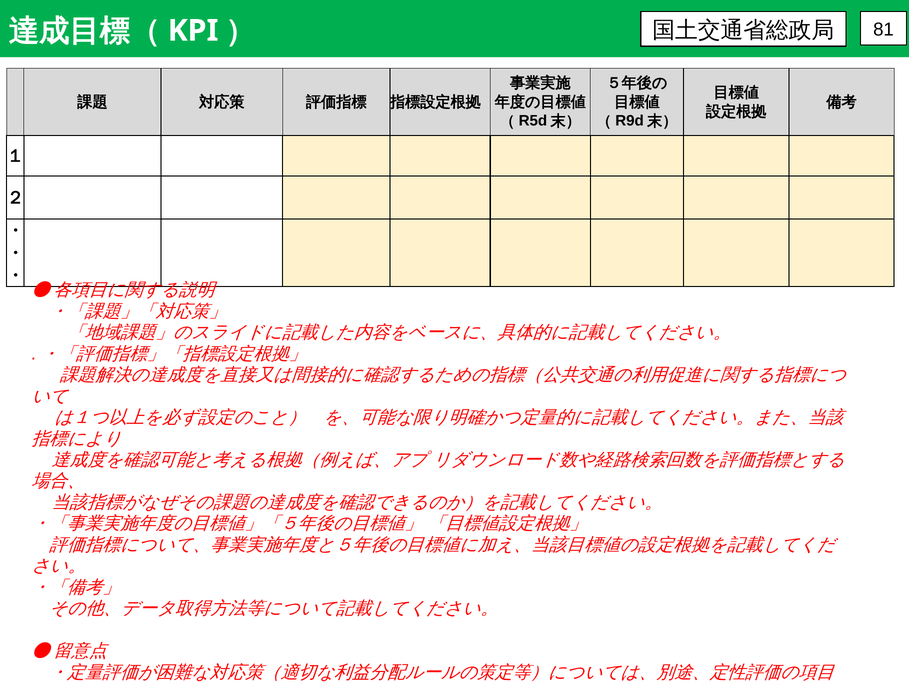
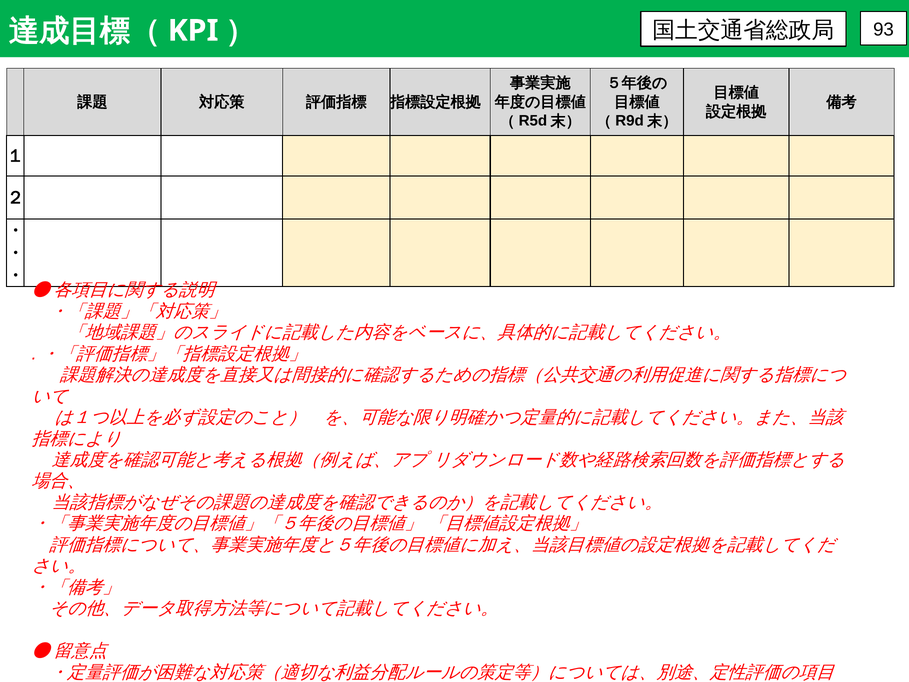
81: 81 -> 93
